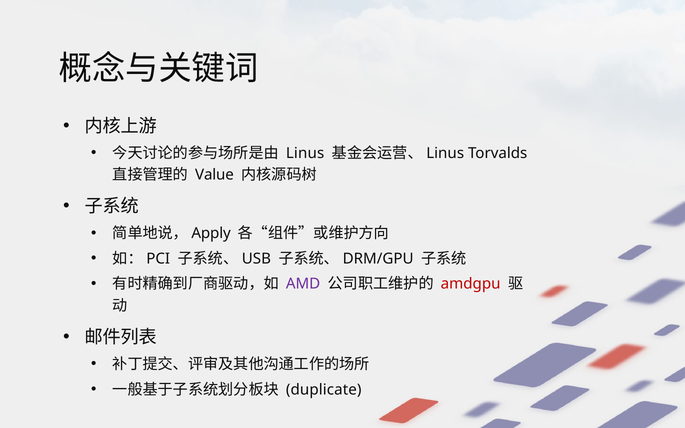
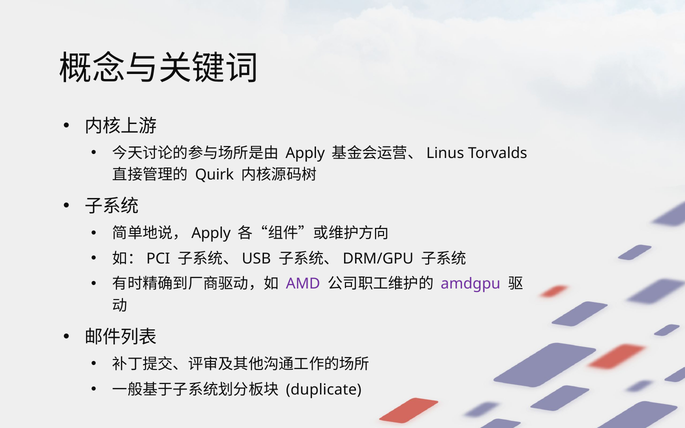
Linus at (305, 153): Linus -> Apply
Value: Value -> Quirk
amdgpu colour: red -> purple
